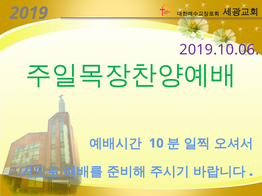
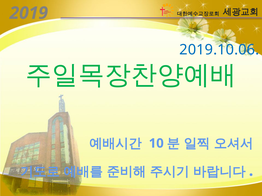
2019.10.06 colour: purple -> blue
